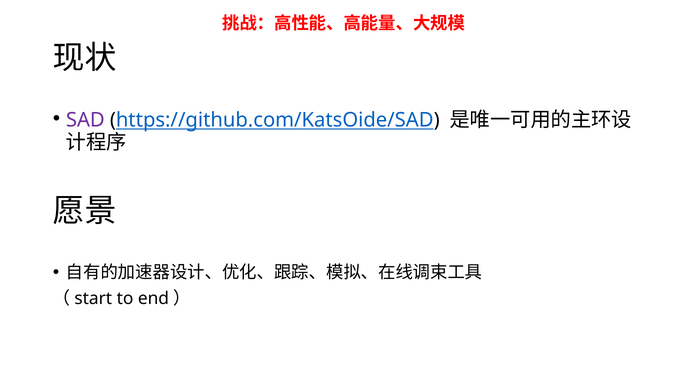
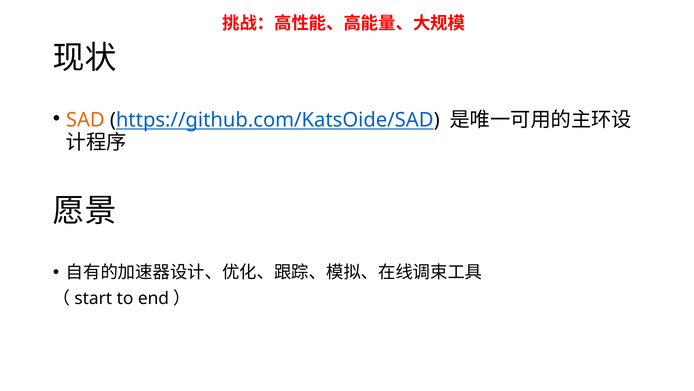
SAD colour: purple -> orange
